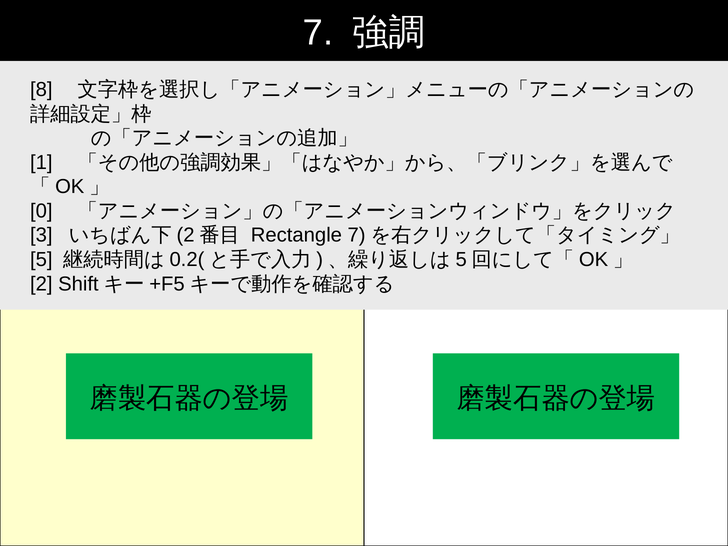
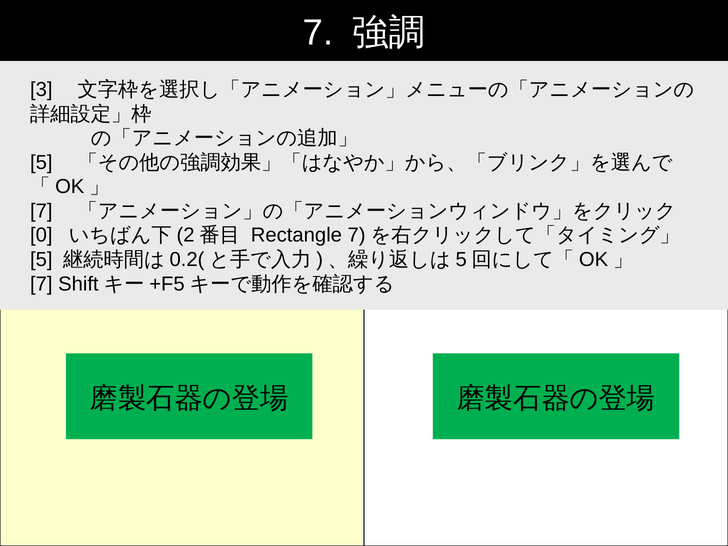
8: 8 -> 3
1 at (41, 162): 1 -> 5
0 at (41, 211): 0 -> 7
3: 3 -> 0
2 at (41, 284): 2 -> 7
